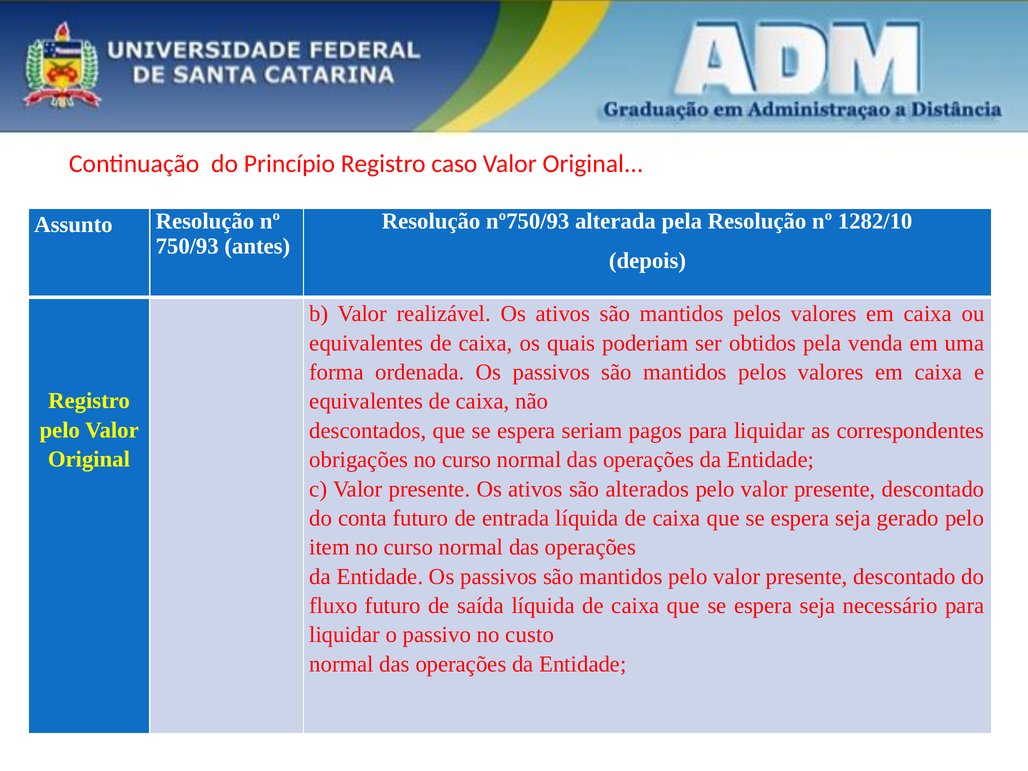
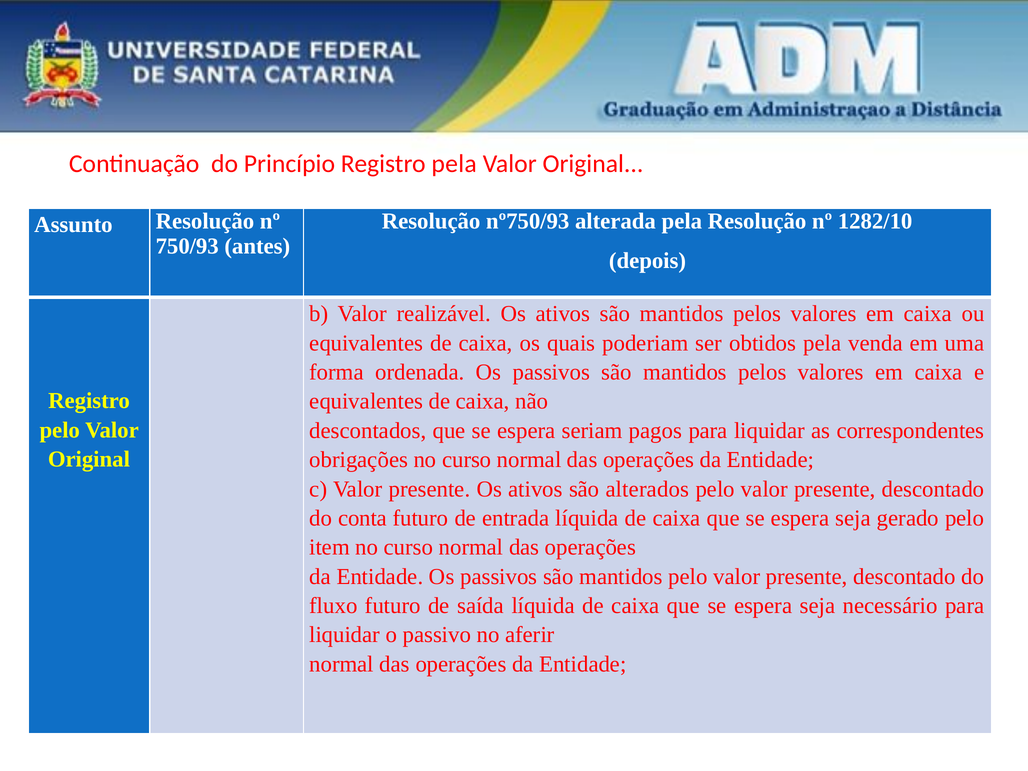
Registro caso: caso -> pela
custo: custo -> aferir
